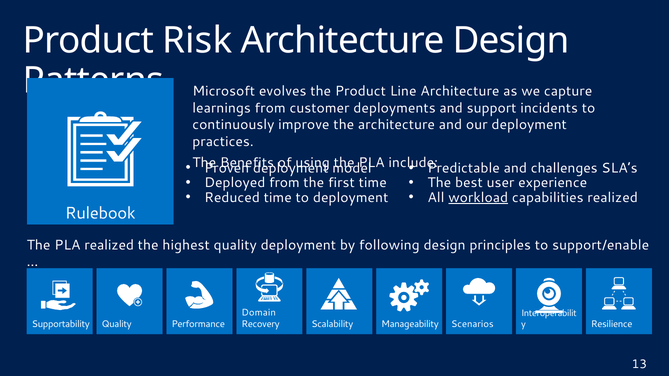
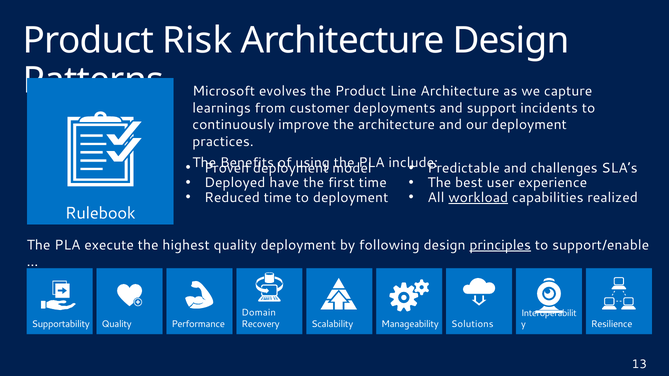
Deployed from: from -> have
PLA realized: realized -> execute
principles underline: none -> present
Scenarios: Scenarios -> Solutions
